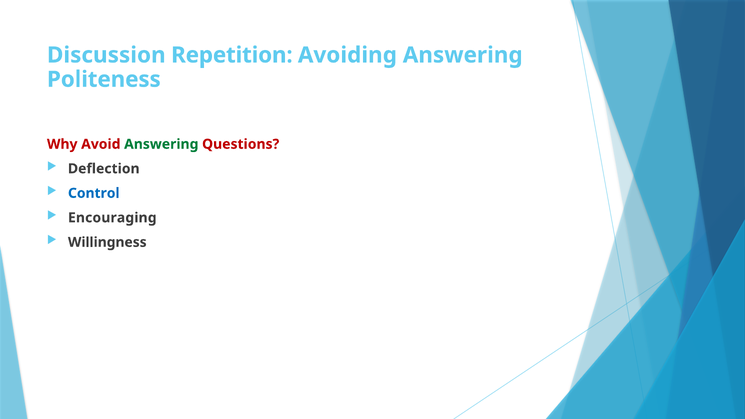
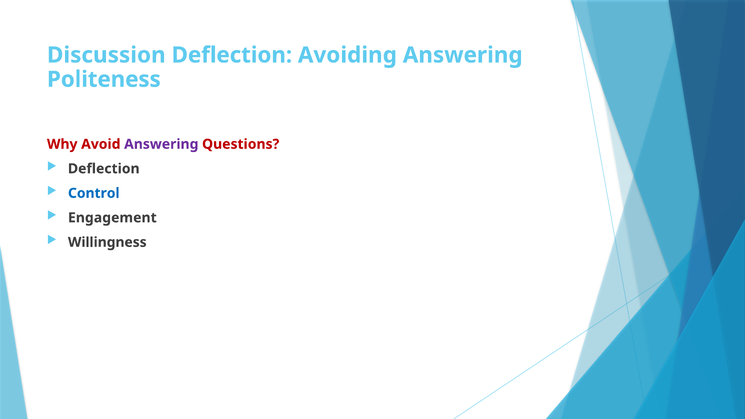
Discussion Repetition: Repetition -> Deflection
Answering at (161, 144) colour: green -> purple
Encouraging: Encouraging -> Engagement
